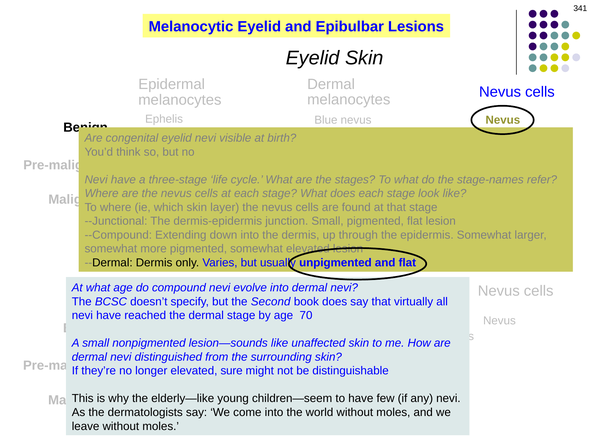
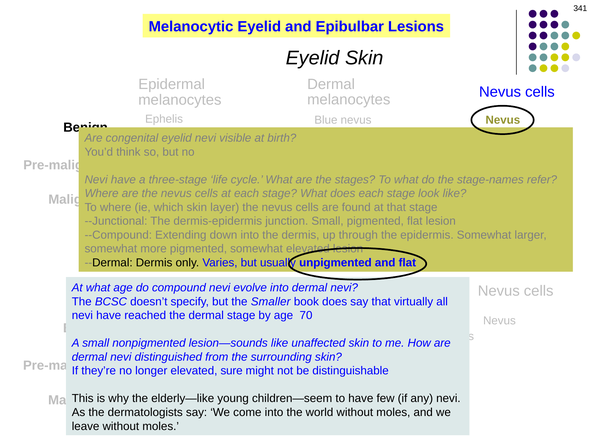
Second: Second -> Smaller
